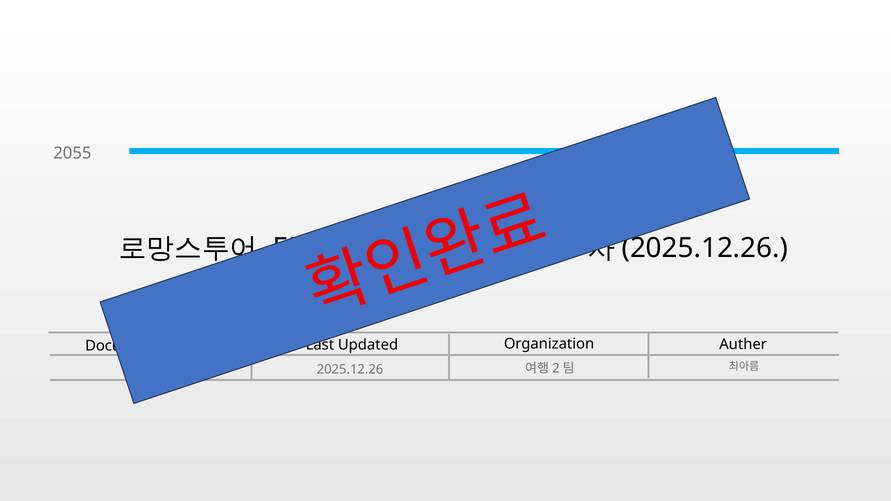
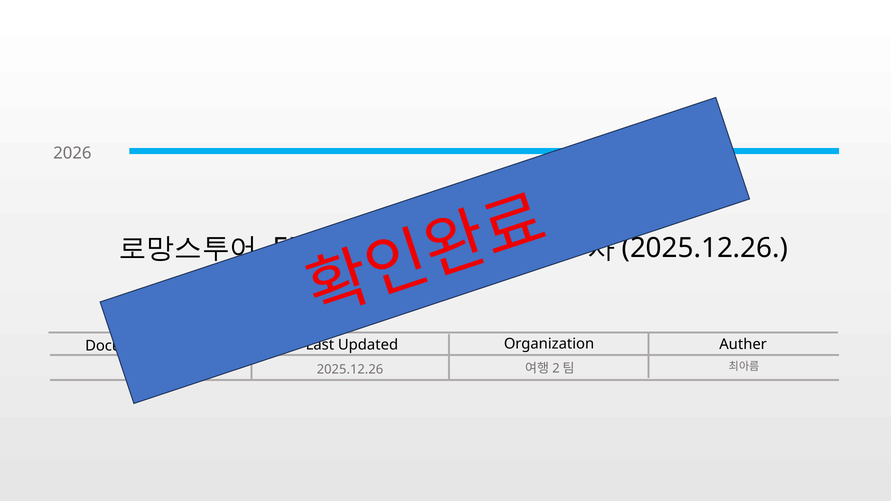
2055: 2055 -> 2026
